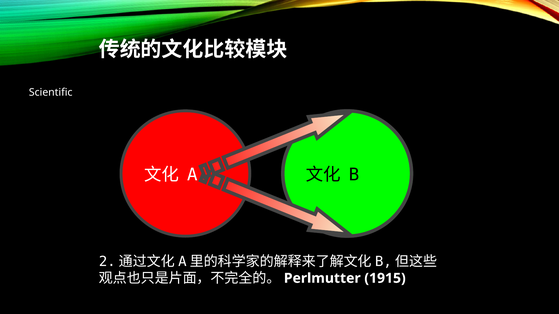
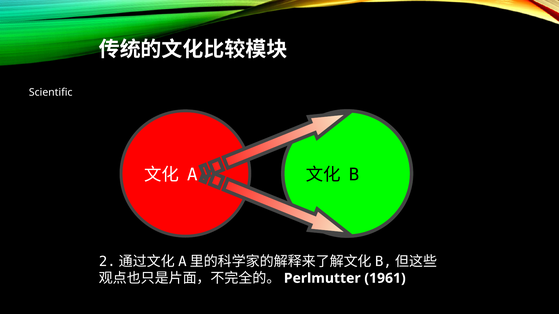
1915: 1915 -> 1961
